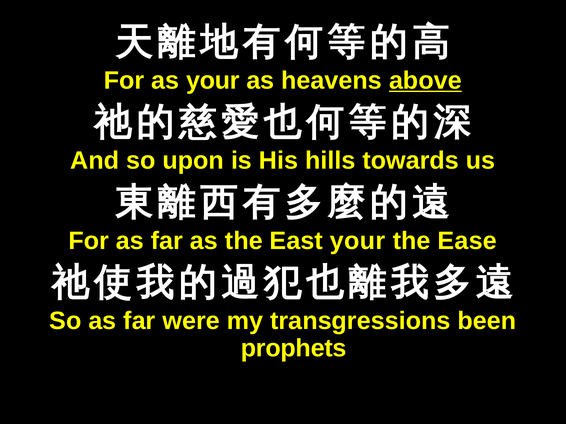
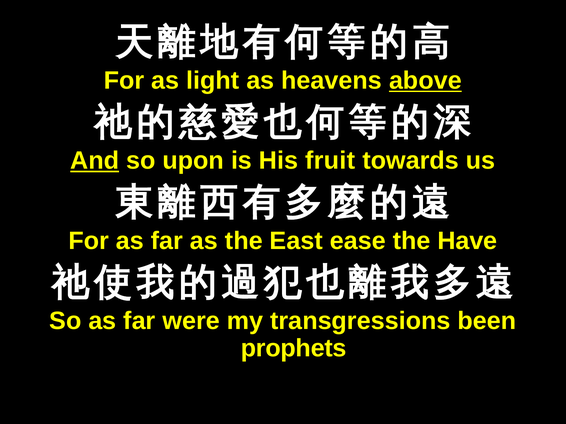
as your: your -> light
And underline: none -> present
hills: hills -> fruit
East your: your -> ease
Ease: Ease -> Have
